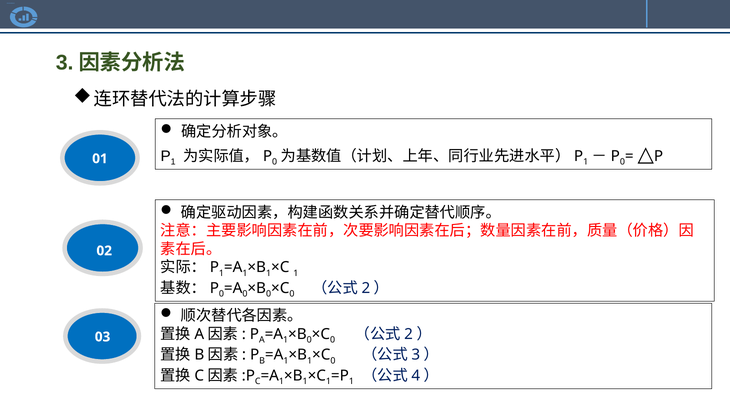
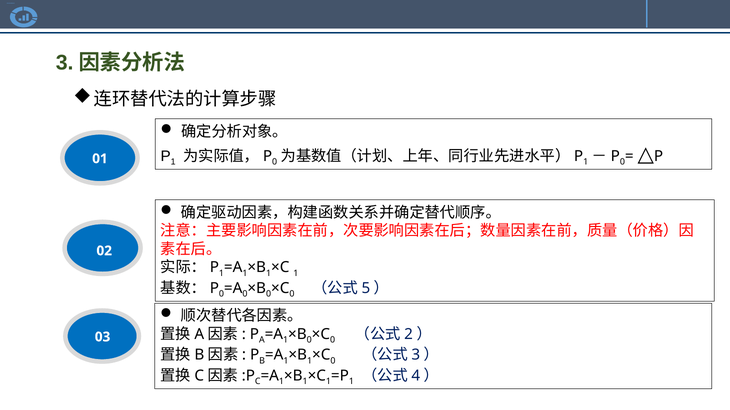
2 at (366, 288): 2 -> 5
